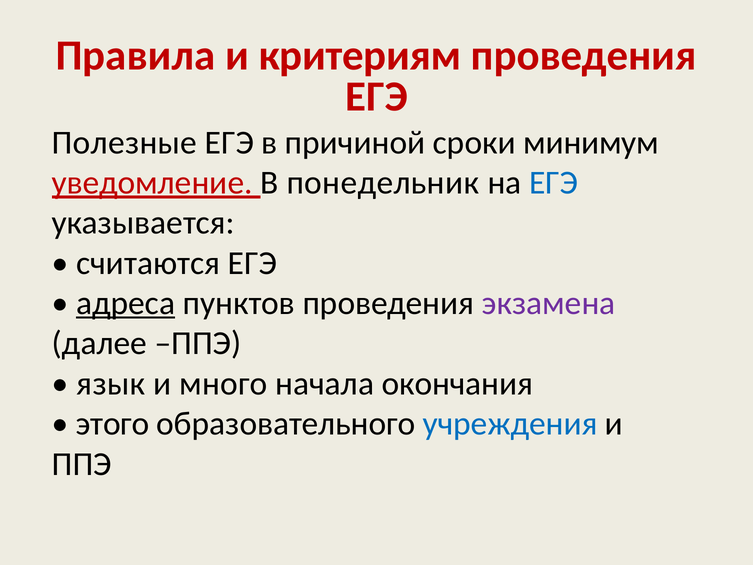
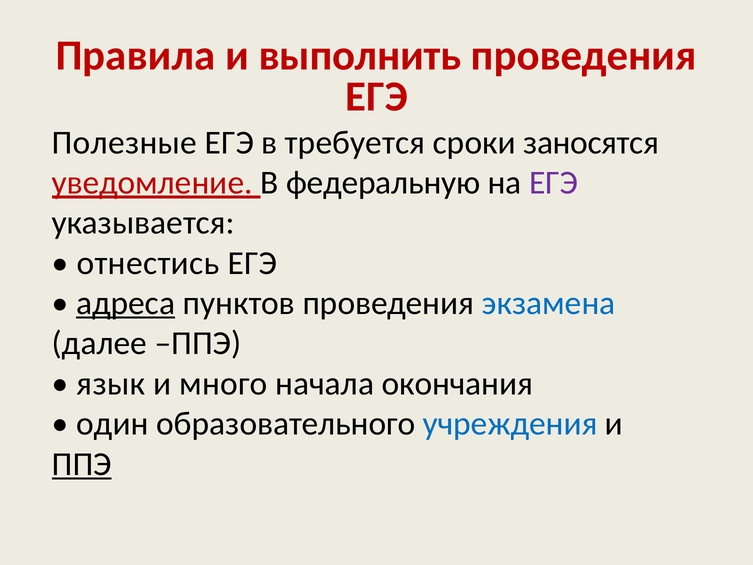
критериям: критериям -> выполнить
причиной: причиной -> требуется
минимум: минимум -> заносятся
понедельник: понедельник -> федеральную
ЕГЭ at (554, 183) colour: blue -> purple
считаются: считаются -> отнестись
экзамена colour: purple -> blue
этого: этого -> один
ППЭ at (82, 464) underline: none -> present
